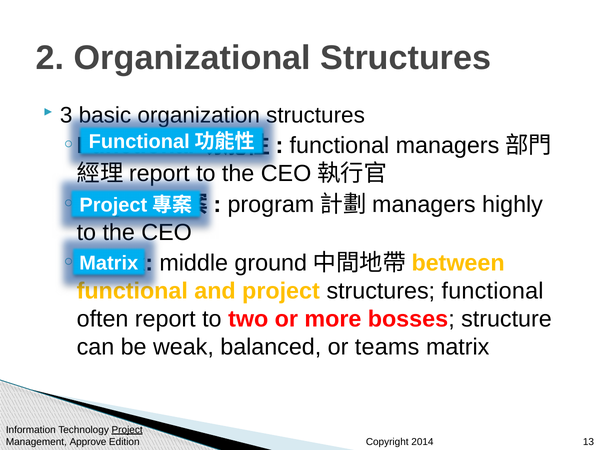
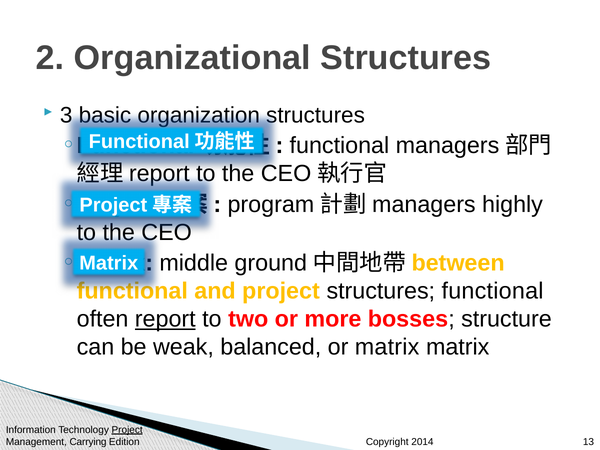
report at (165, 319) underline: none -> present
or teams: teams -> matrix
Approve: Approve -> Carrying
